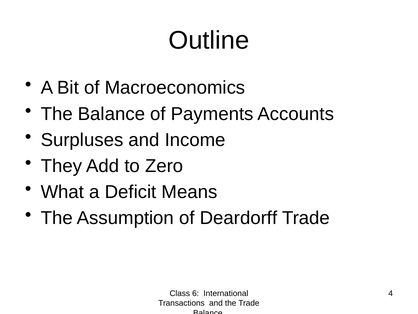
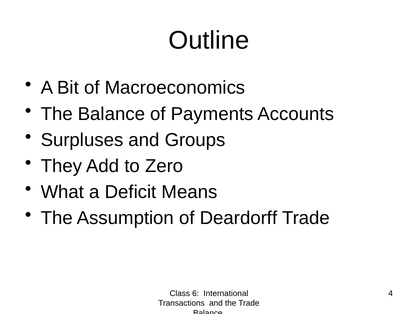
Income: Income -> Groups
